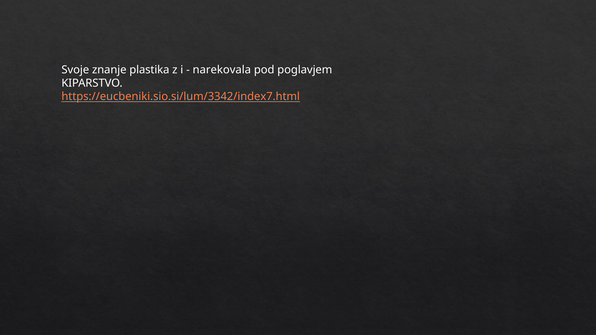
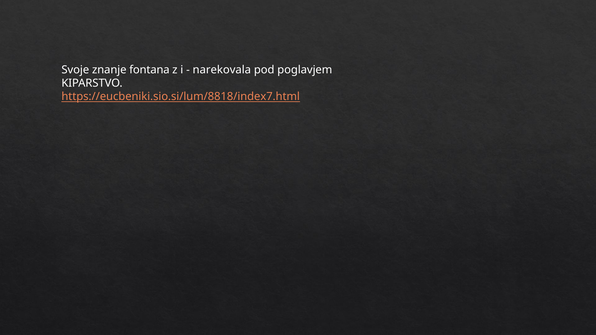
plastika: plastika -> fontana
https://eucbeniki.sio.si/lum/3342/index7.html: https://eucbeniki.sio.si/lum/3342/index7.html -> https://eucbeniki.sio.si/lum/8818/index7.html
